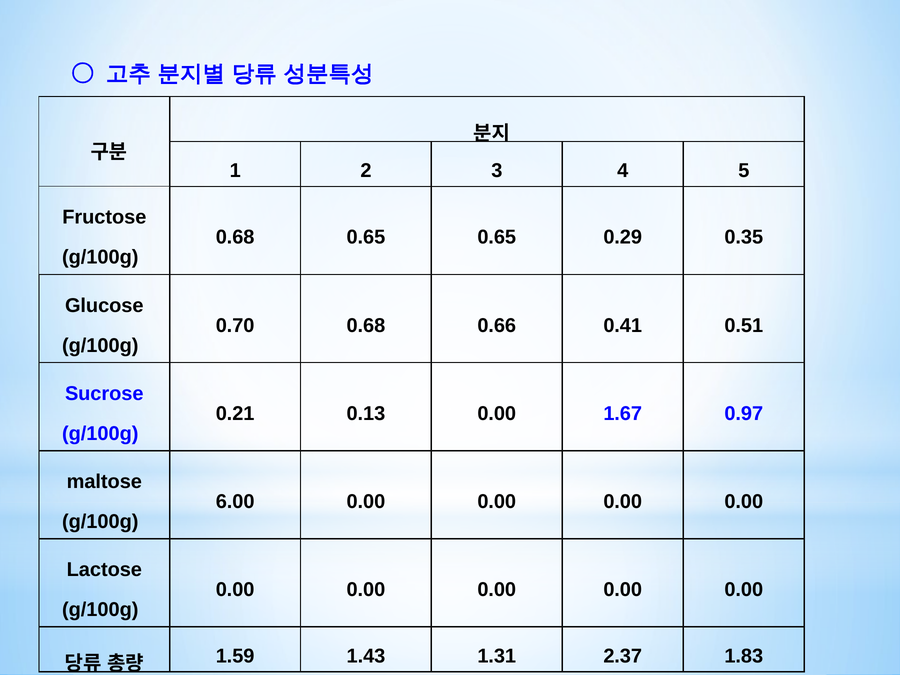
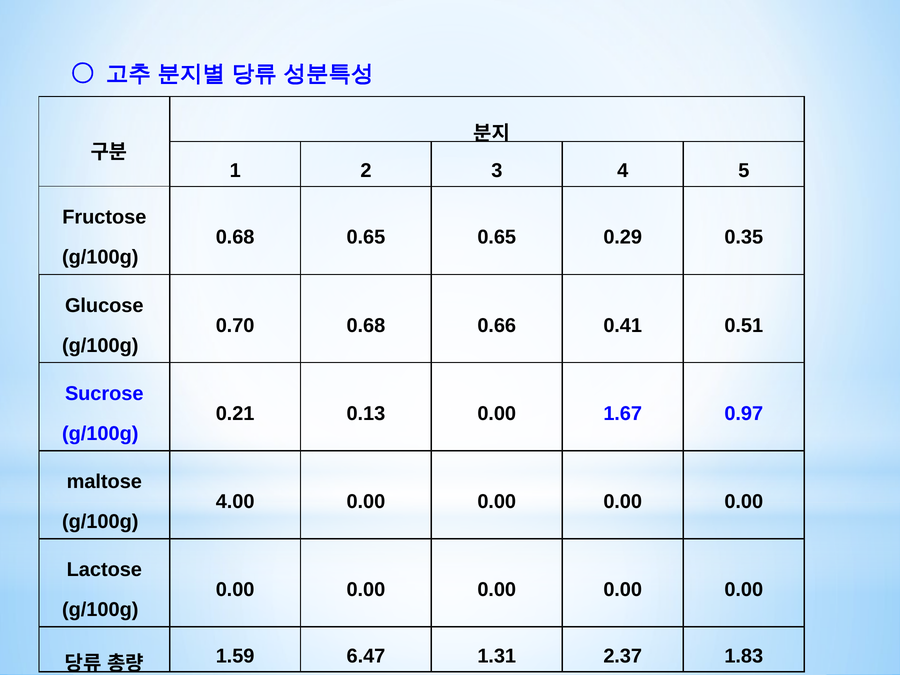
6.00: 6.00 -> 4.00
1.43: 1.43 -> 6.47
